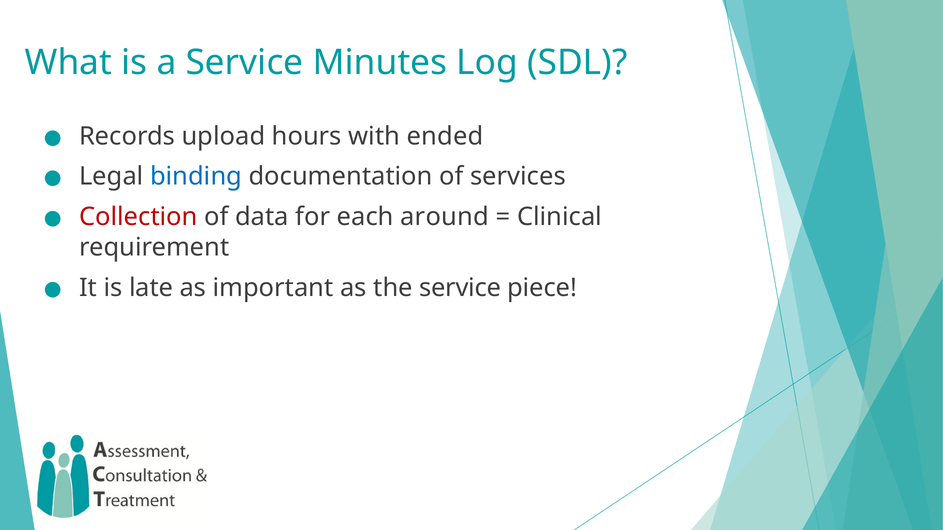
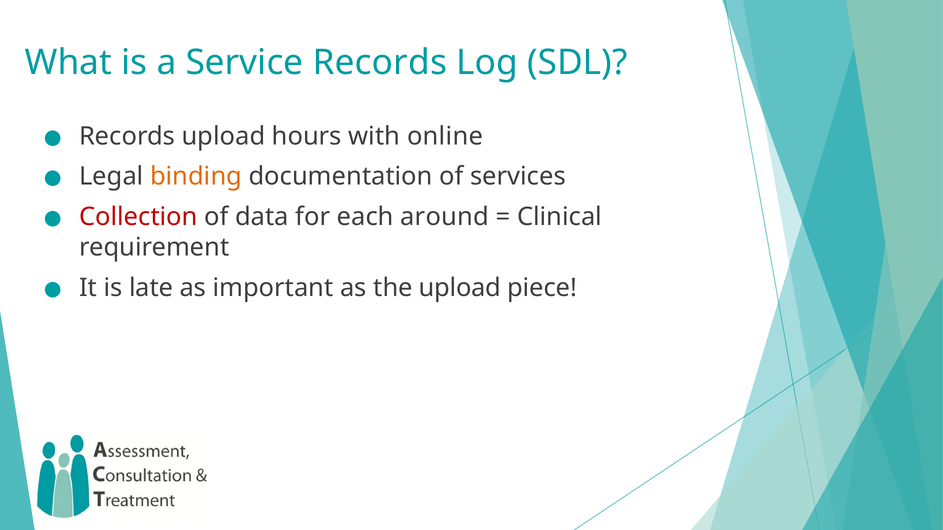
Service Minutes: Minutes -> Records
ended: ended -> online
binding colour: blue -> orange
the service: service -> upload
